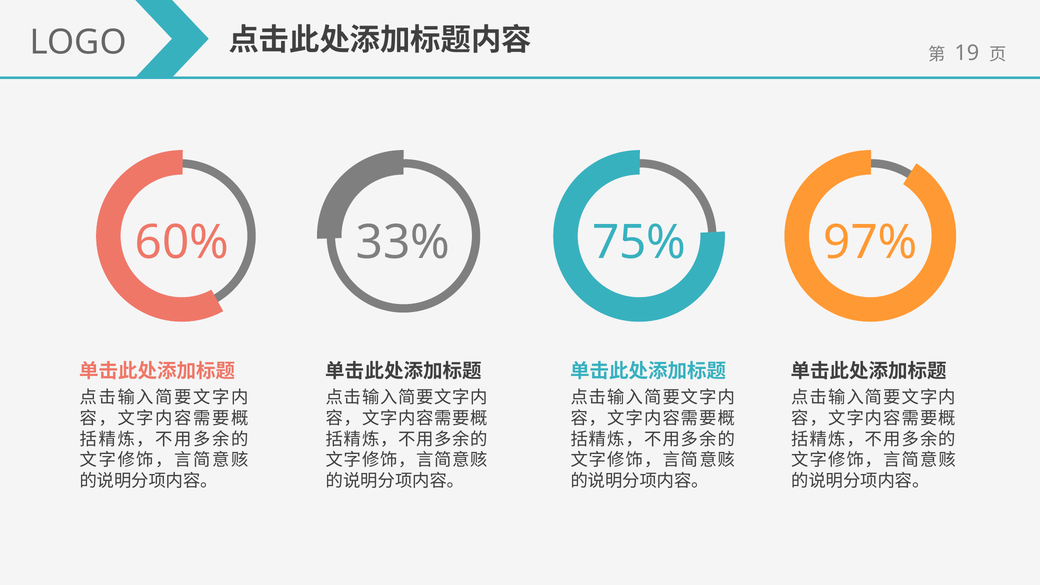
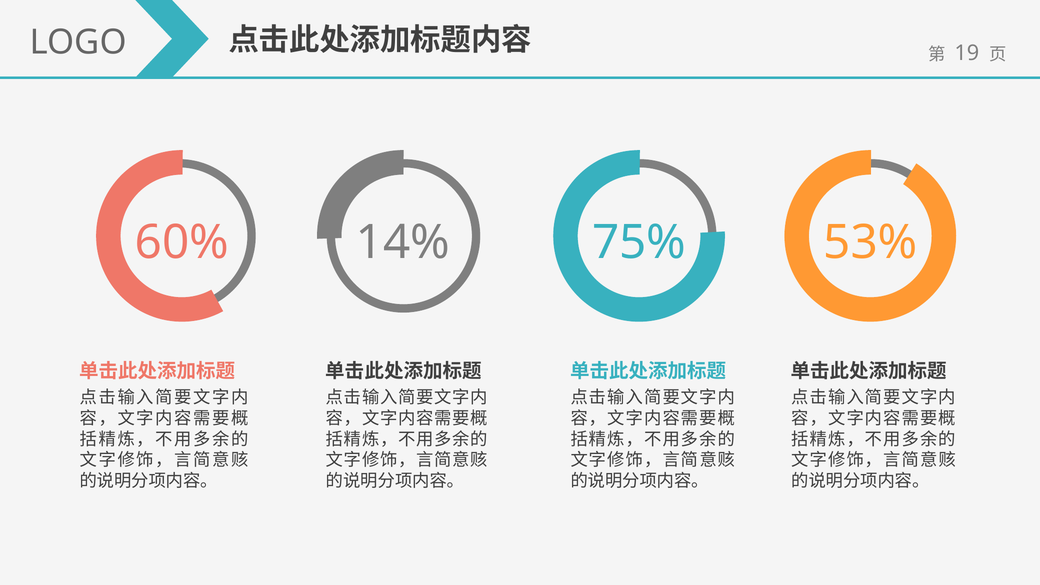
33%: 33% -> 14%
97%: 97% -> 53%
